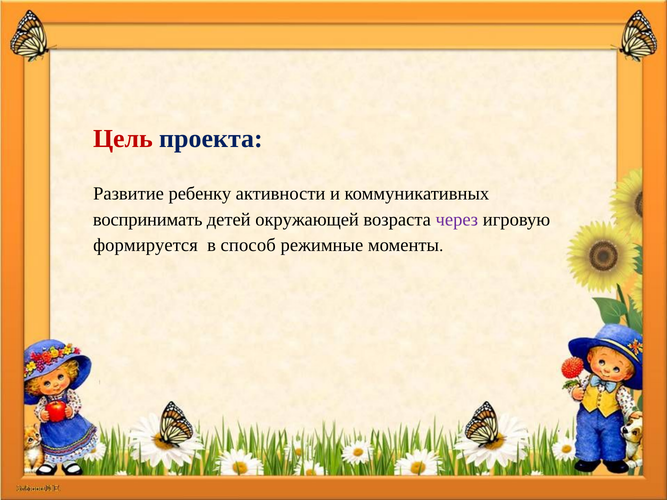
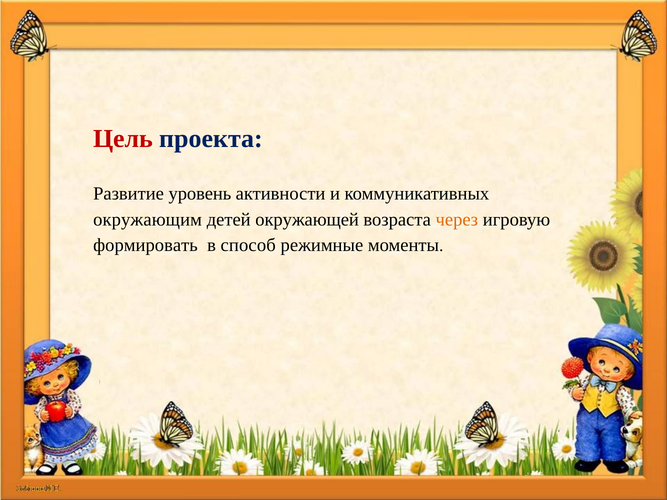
ребенку: ребенку -> уровень
воспринимать: воспринимать -> окружающим
через colour: purple -> orange
формируется: формируется -> формировать
